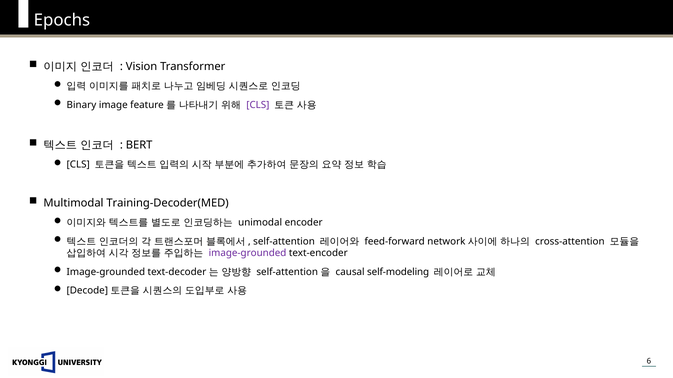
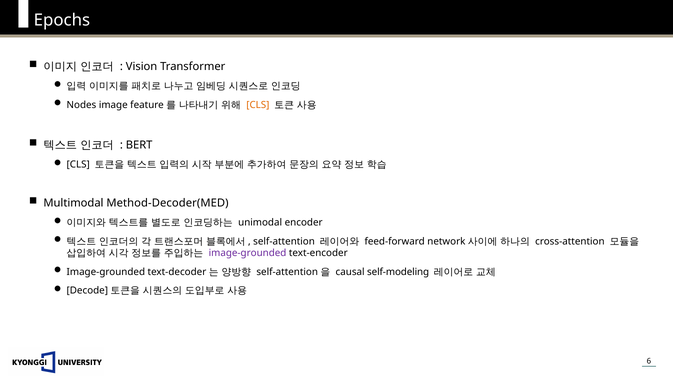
Binary: Binary -> Nodes
CLS at (258, 105) colour: purple -> orange
Training-Decoder(MED: Training-Decoder(MED -> Method-Decoder(MED
